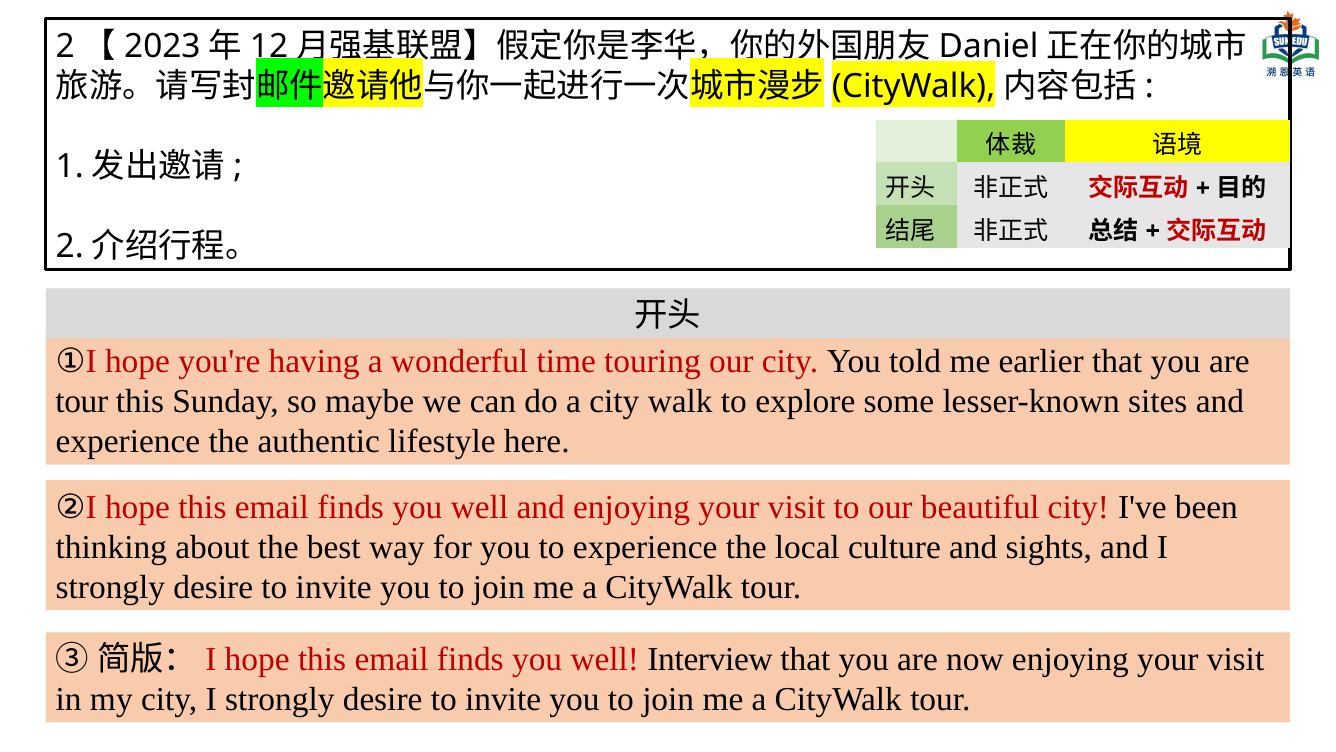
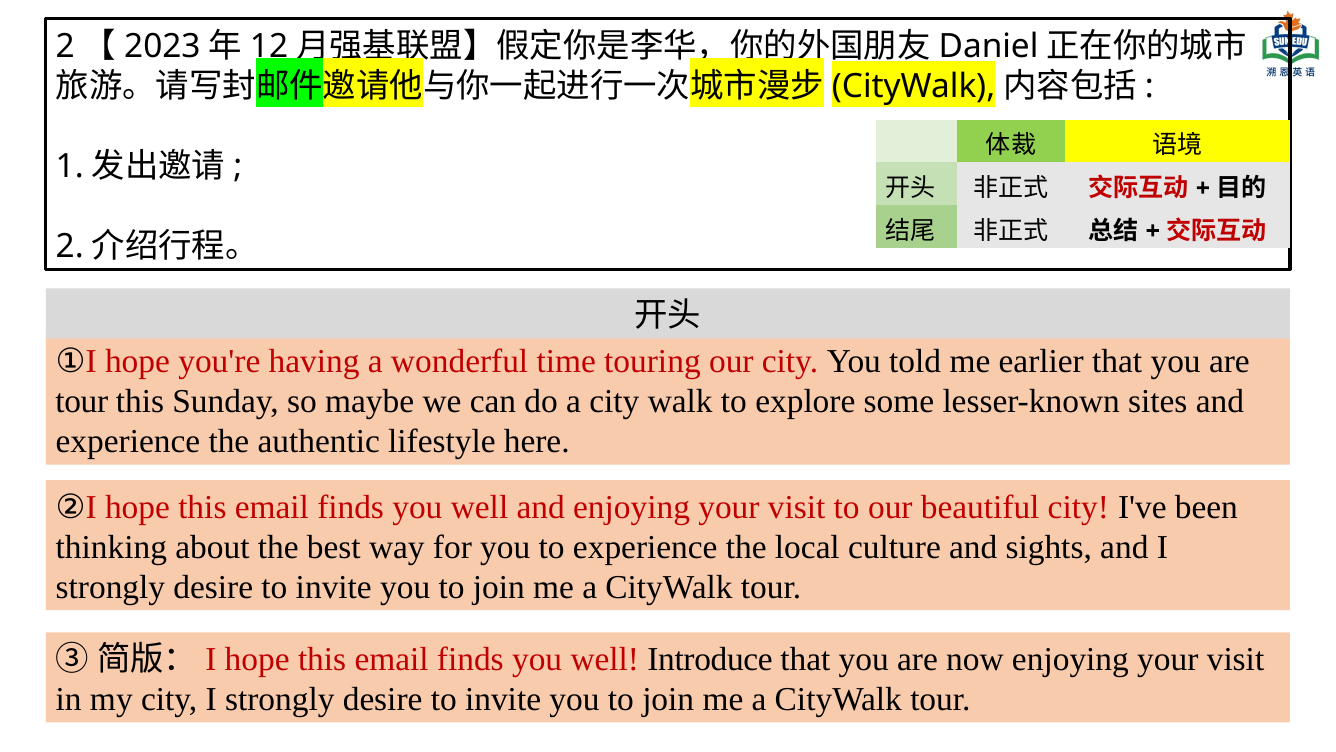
Interview: Interview -> Introduce
